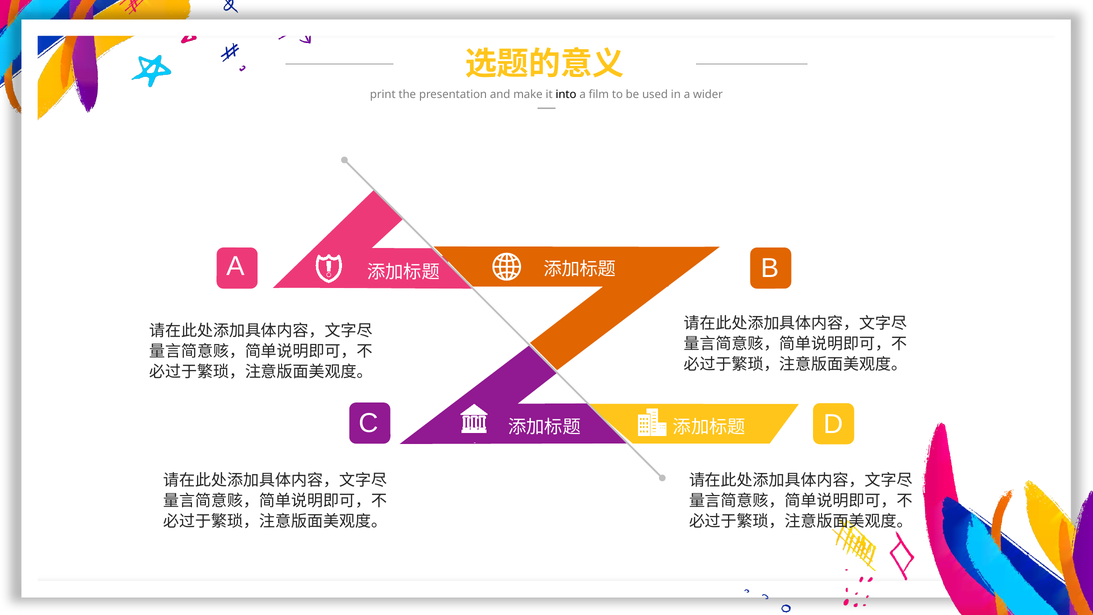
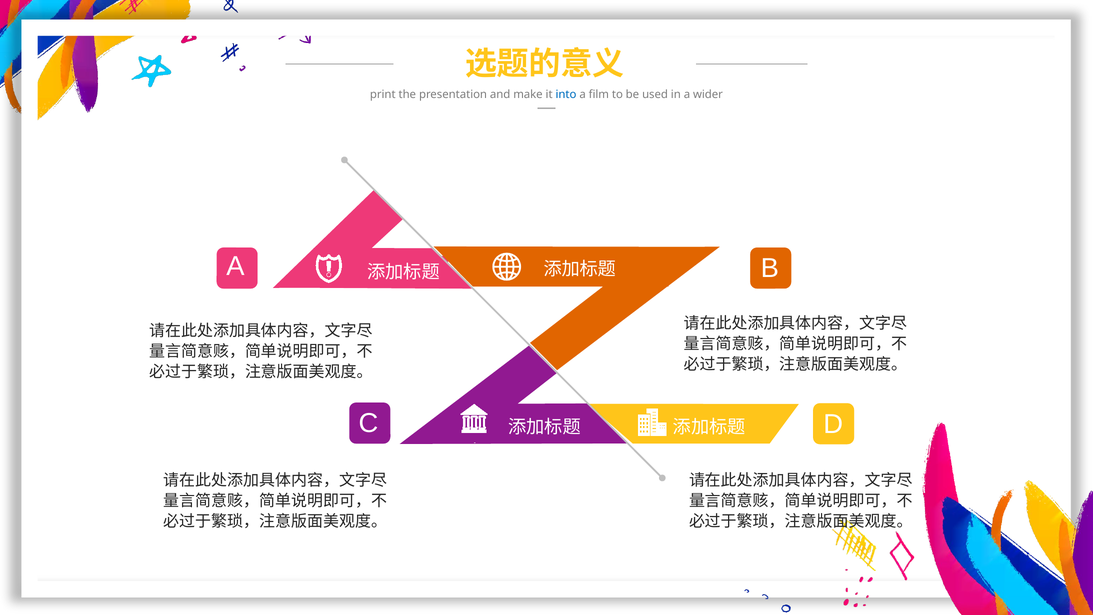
into colour: black -> blue
